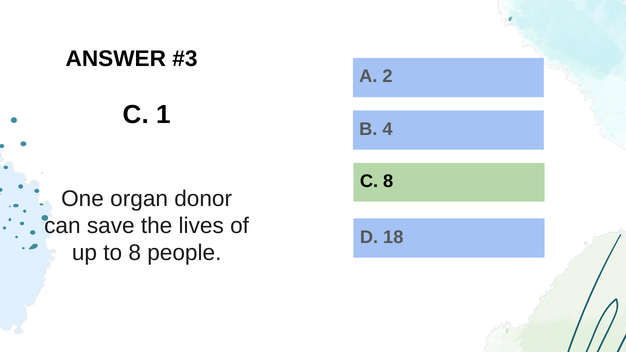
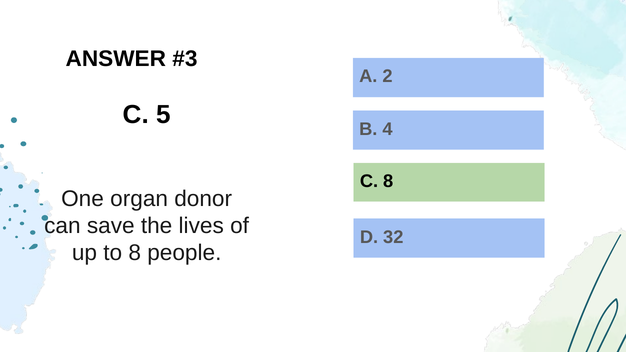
1: 1 -> 5
18: 18 -> 32
